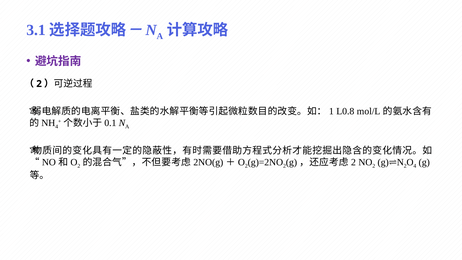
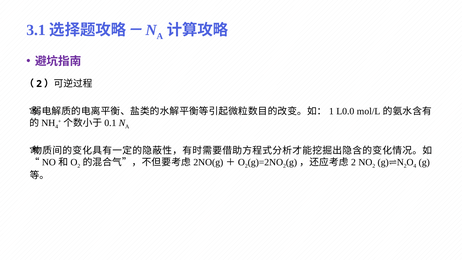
L0.8: L0.8 -> L0.0
